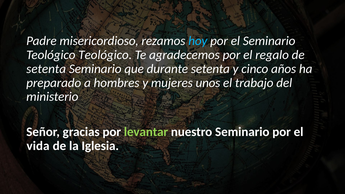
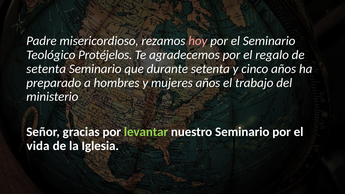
hoy colour: light blue -> pink
Teológico Teológico: Teológico -> Protéjelos
mujeres unos: unos -> años
